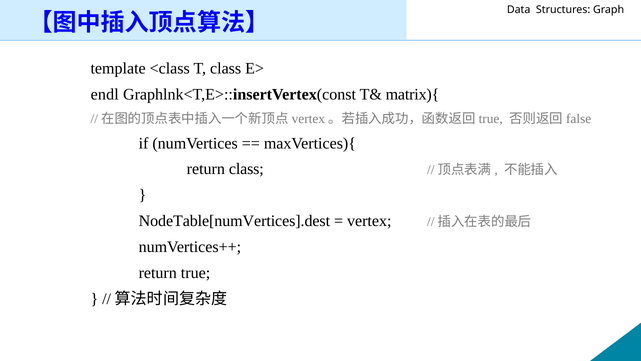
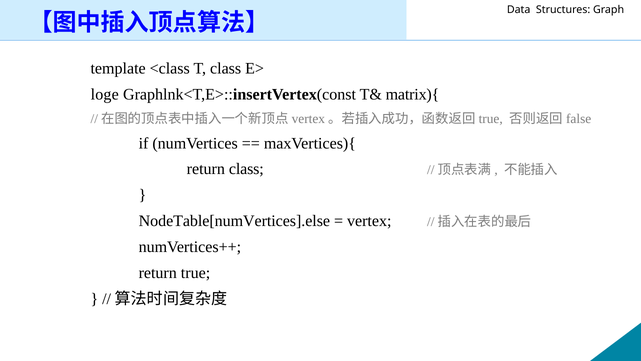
endl: endl -> loge
NodeTable[numVertices].dest: NodeTable[numVertices].dest -> NodeTable[numVertices].else
